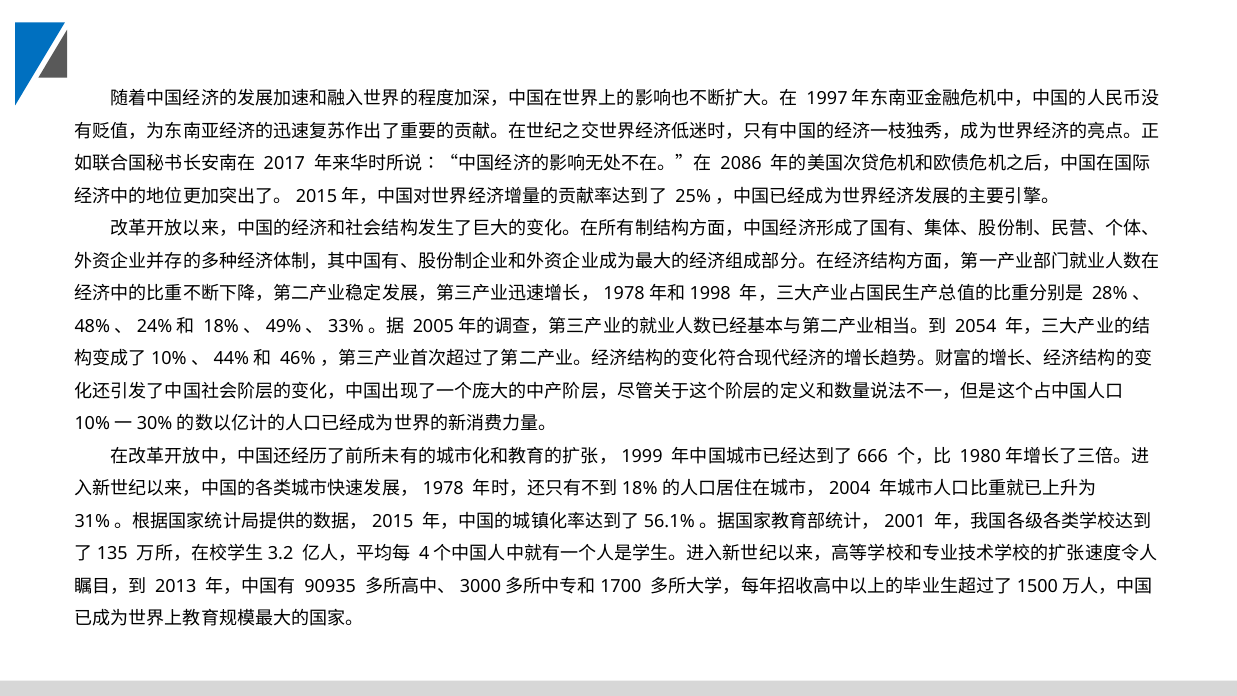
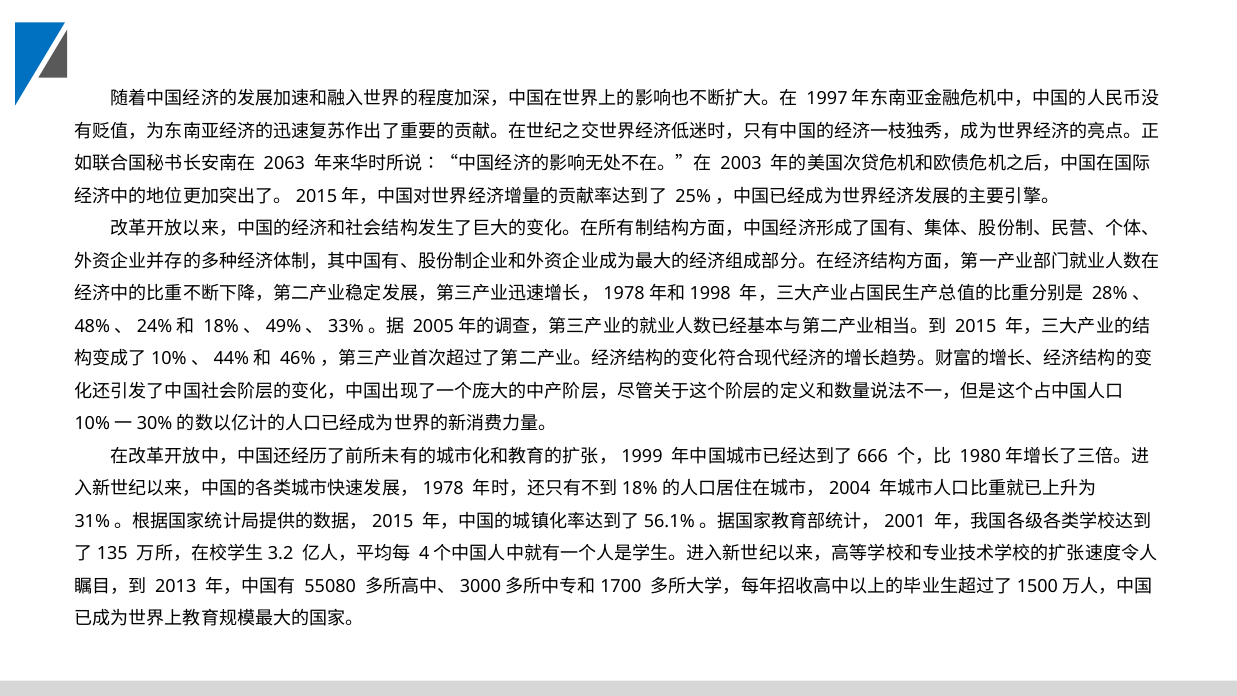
2017: 2017 -> 2063
2086: 2086 -> 2003
2054: 2054 -> 2015
90935: 90935 -> 55080
